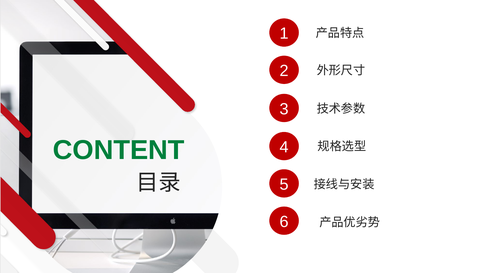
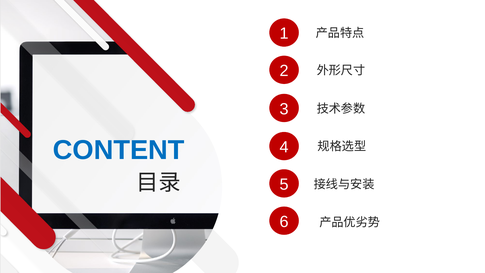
CONTENT colour: green -> blue
